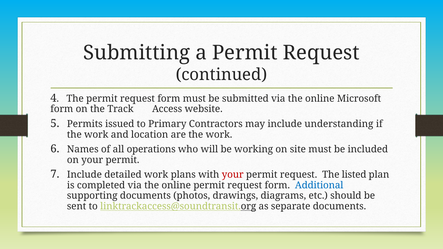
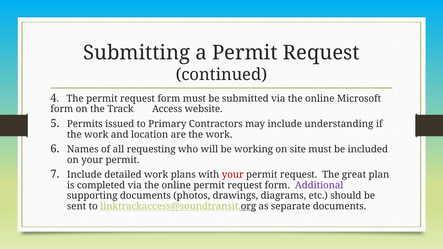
operations: operations -> requesting
listed: listed -> great
Additional colour: blue -> purple
